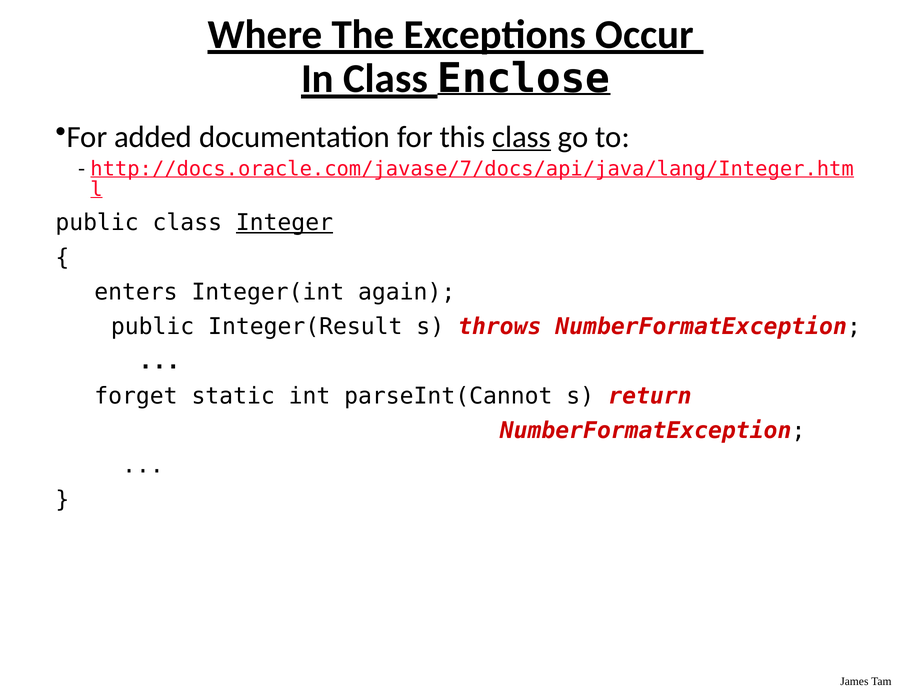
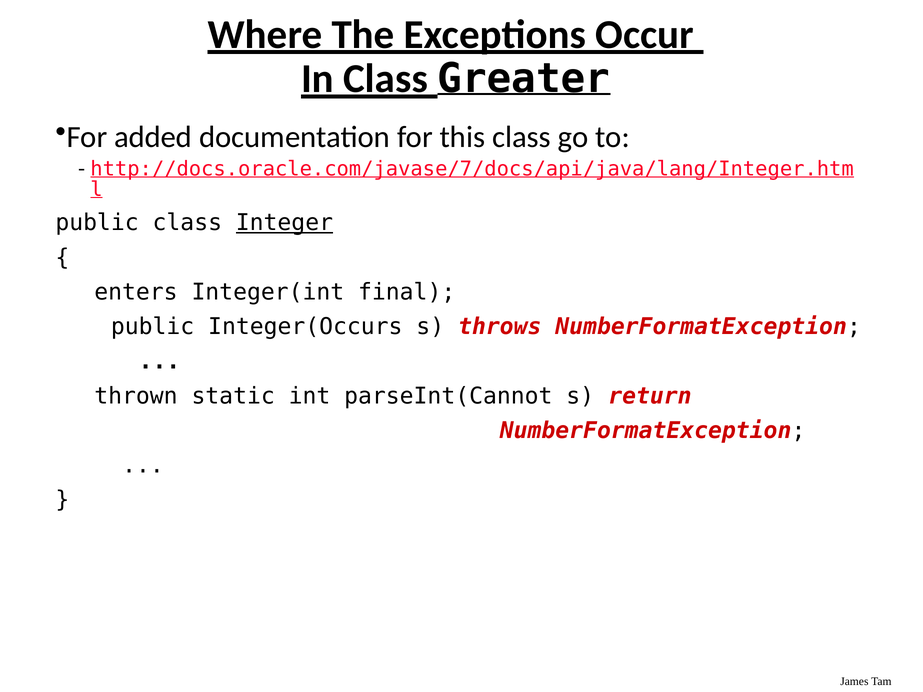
Enclose: Enclose -> Greater
class at (522, 137) underline: present -> none
again: again -> final
Integer(Result: Integer(Result -> Integer(Occurs
forget: forget -> thrown
